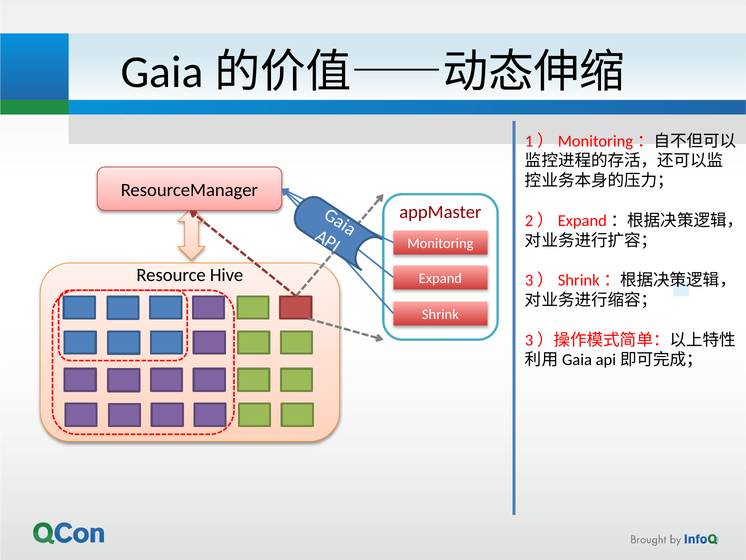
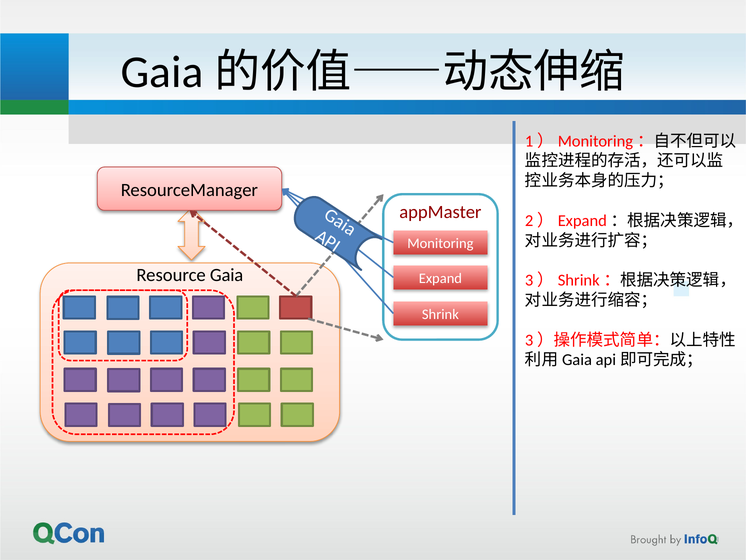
Hive: Hive -> Gaia
